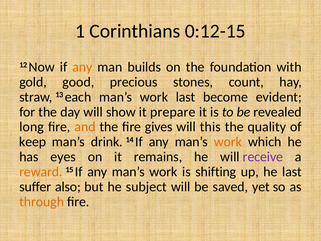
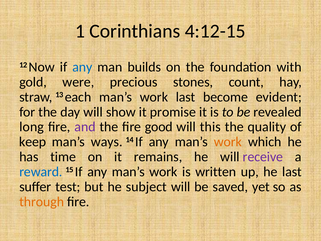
0:12-15: 0:12-15 -> 4:12-15
any at (82, 67) colour: orange -> blue
good: good -> were
prepare: prepare -> promise
and colour: orange -> purple
gives: gives -> good
drink: drink -> ways
eyes: eyes -> time
reward colour: orange -> blue
shifting: shifting -> written
also: also -> test
